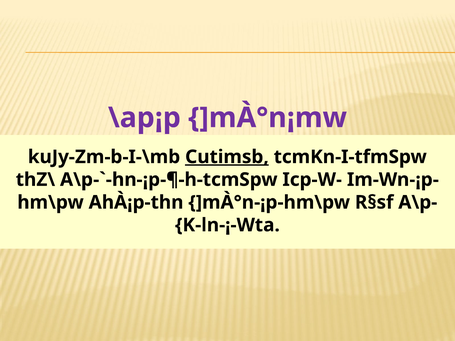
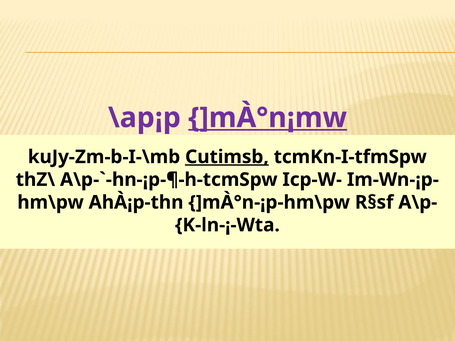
]mÀ°n¡mw underline: none -> present
